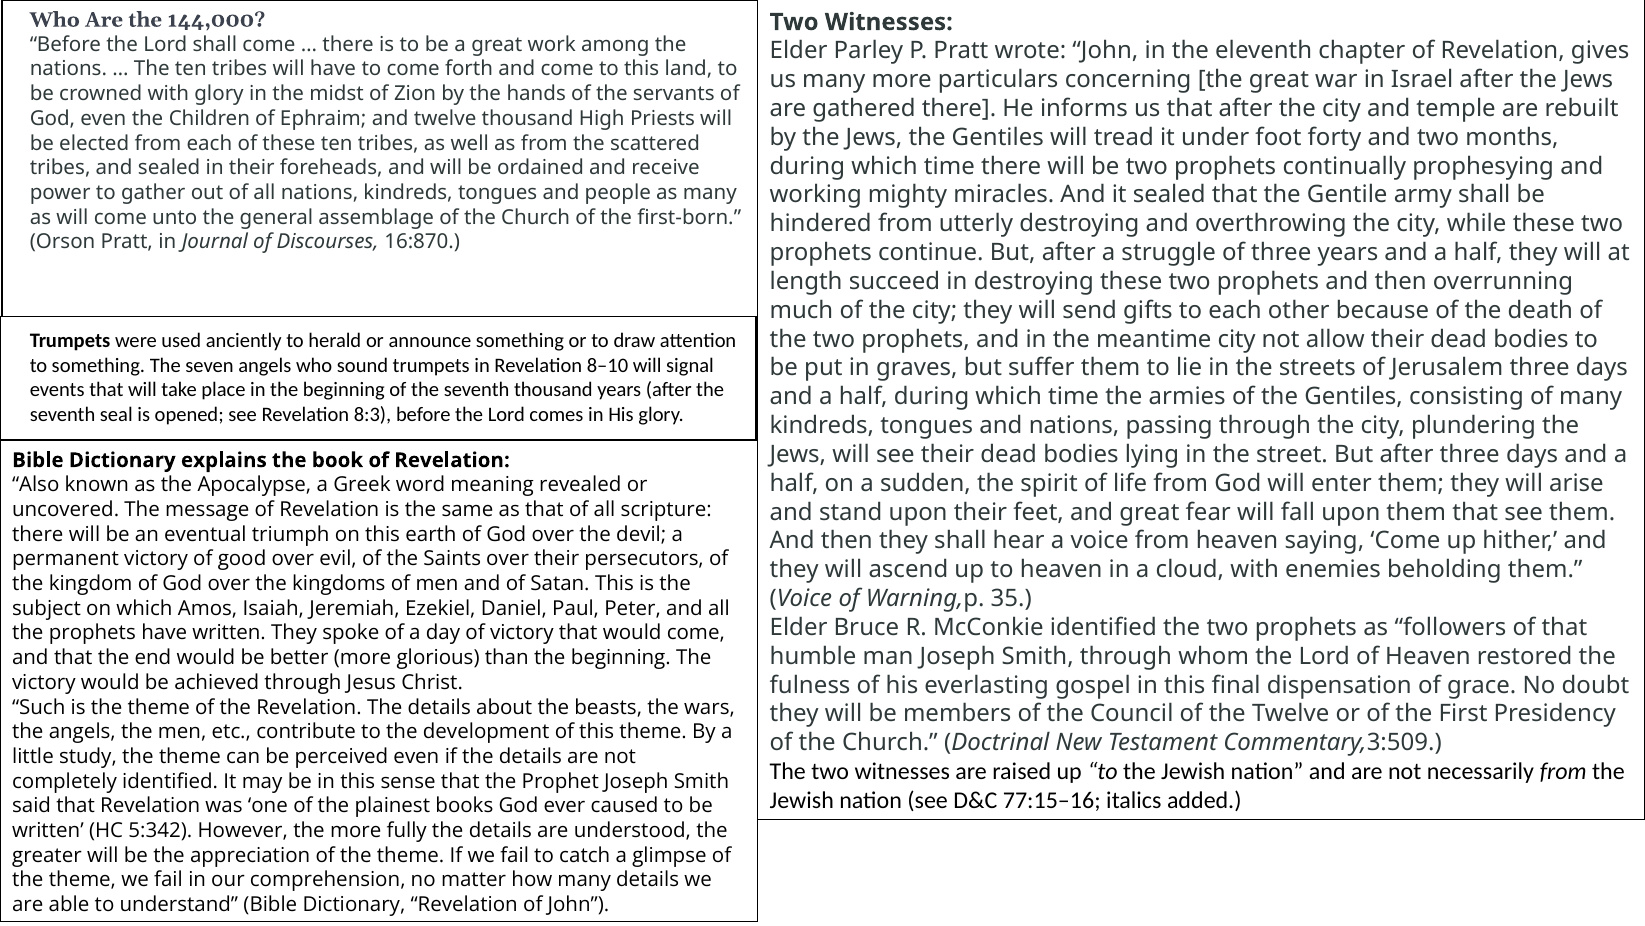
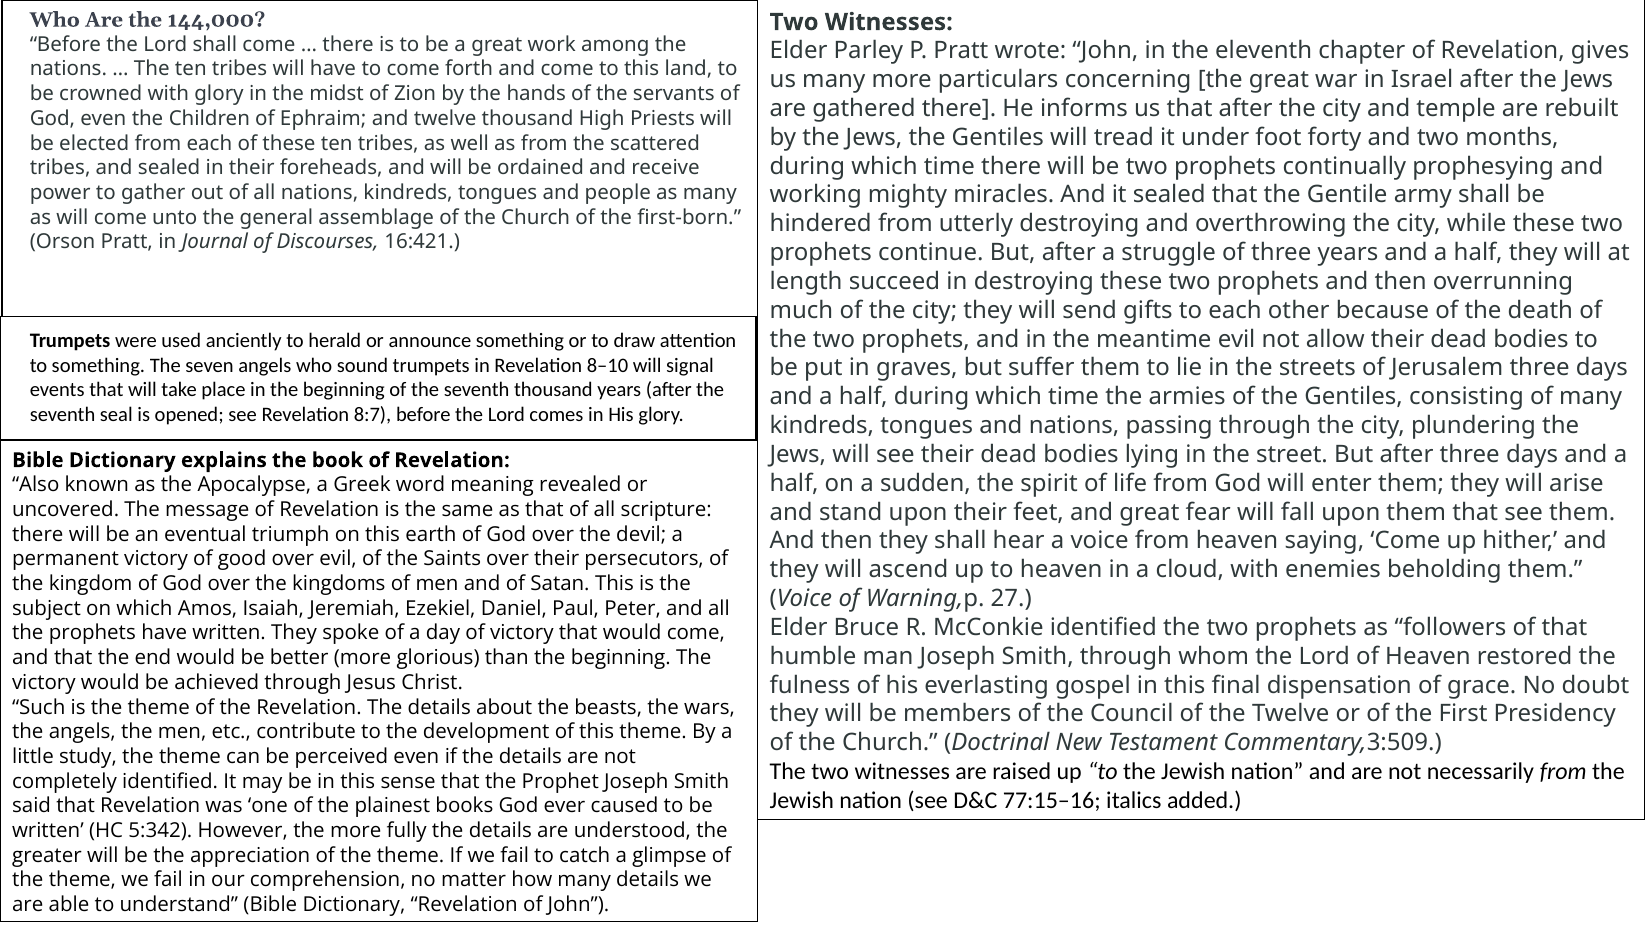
16:870: 16:870 -> 16:421
meantime city: city -> evil
8:3: 8:3 -> 8:7
35: 35 -> 27
